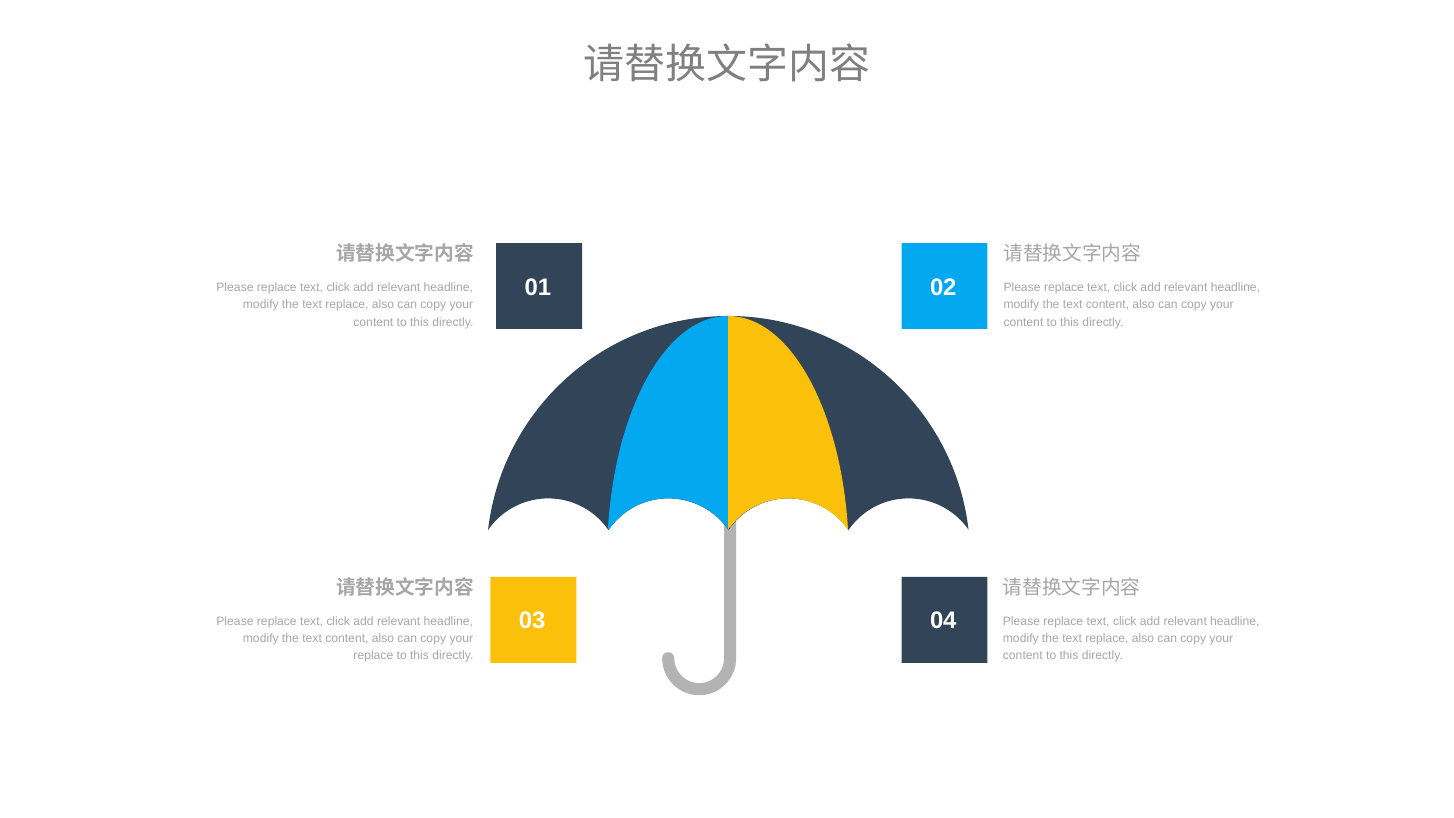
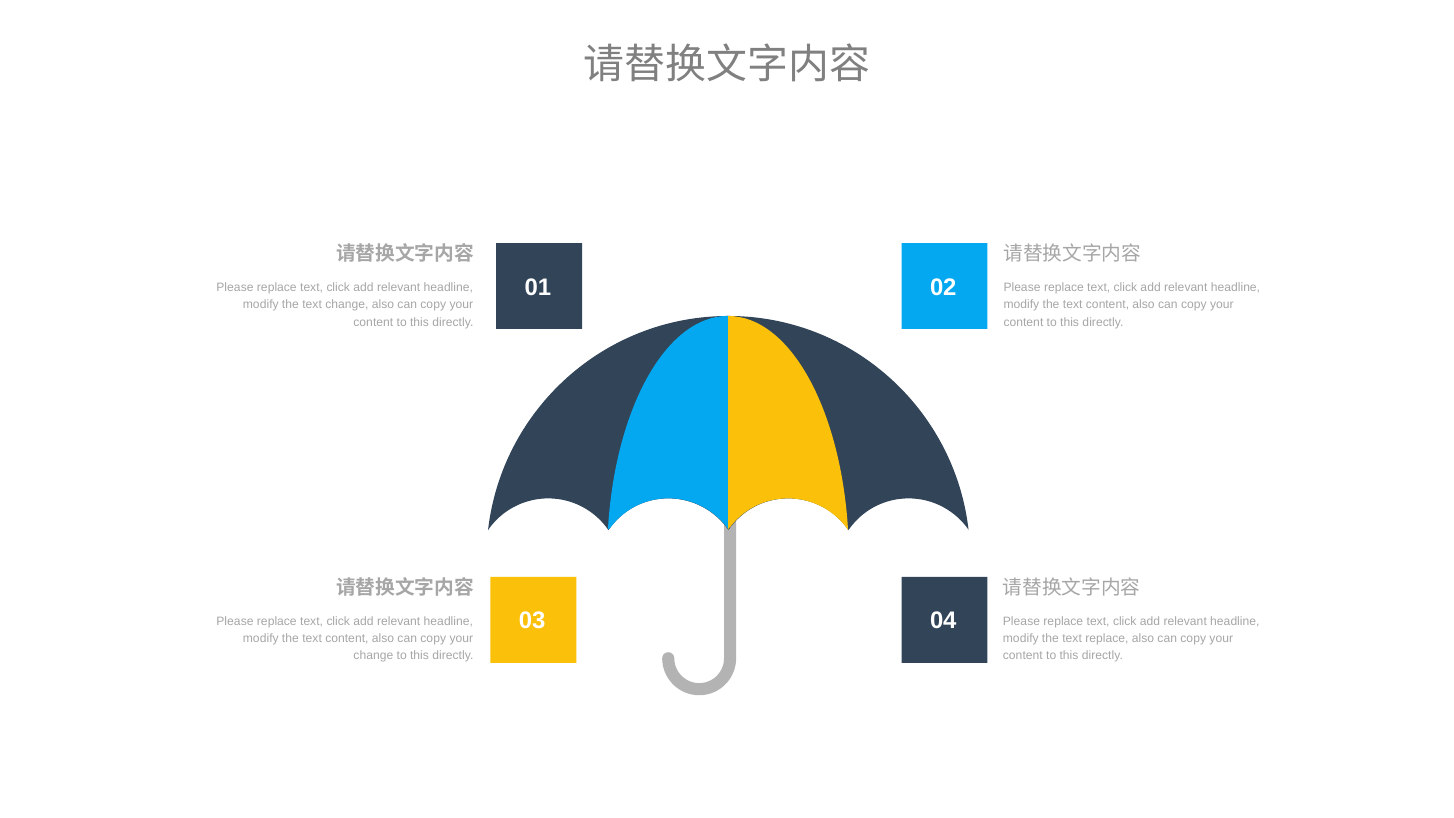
replace at (347, 305): replace -> change
replace at (373, 656): replace -> change
